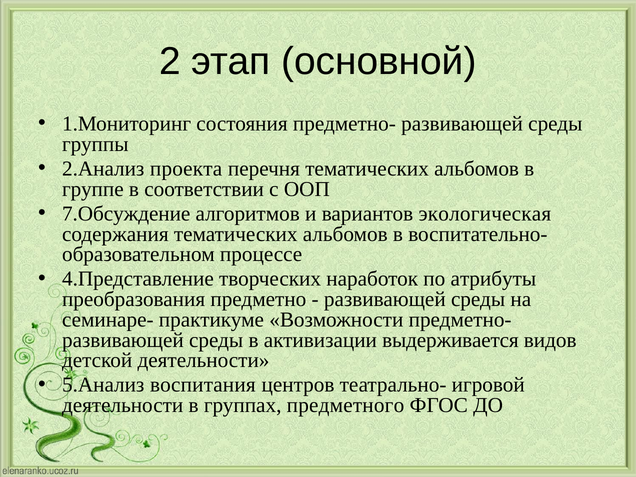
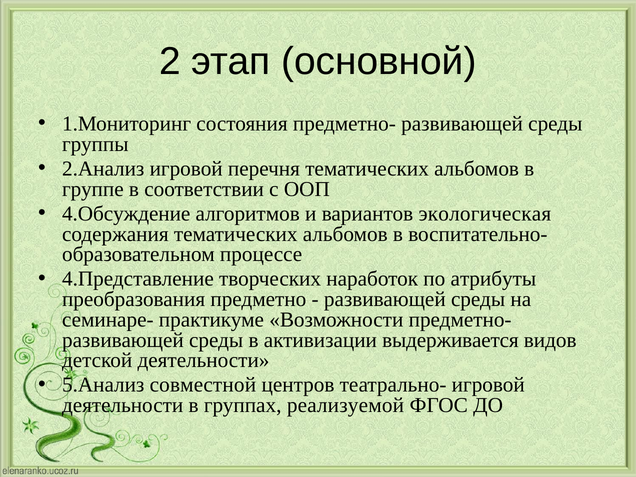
2.Анализ проекта: проекта -> игровой
7.Обсуждение: 7.Обсуждение -> 4.Обсуждение
воспитания: воспитания -> совместной
предметного: предметного -> реализуемой
